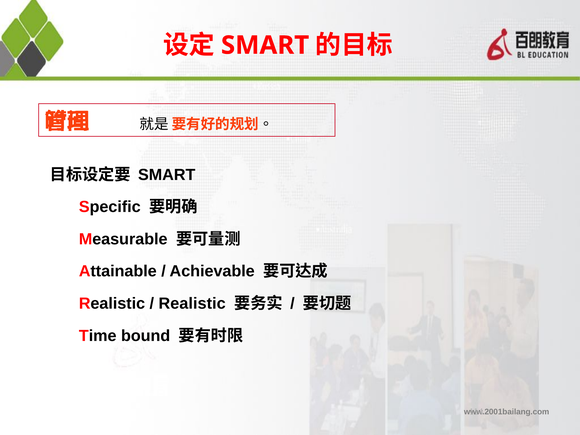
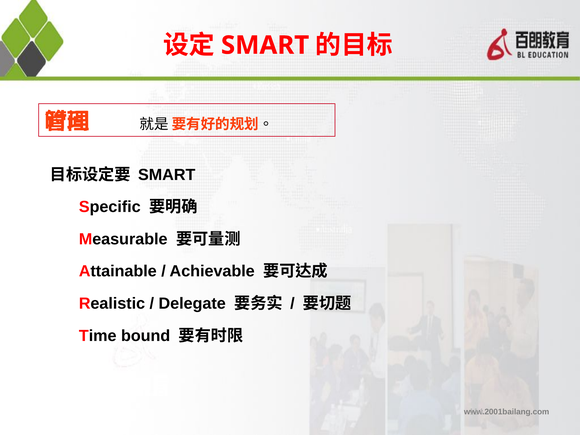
Realistic at (192, 304): Realistic -> Delegate
